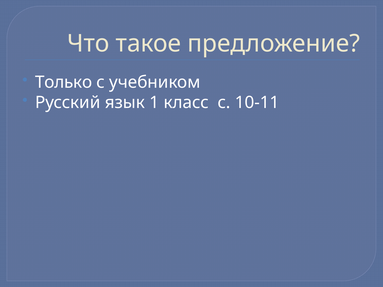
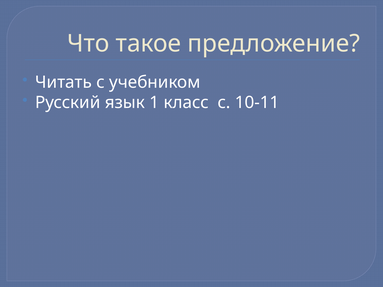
Только: Только -> Читать
